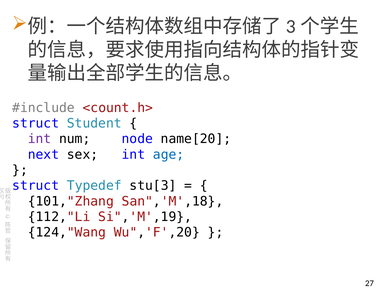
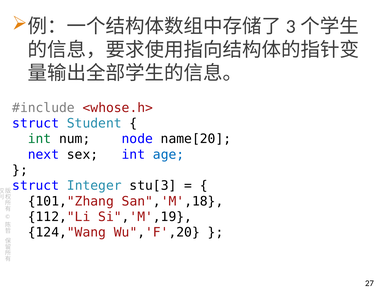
<count.h>: <count.h> -> <whose.h>
int at (40, 139) colour: purple -> green
Typedef: Typedef -> Integer
